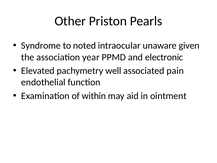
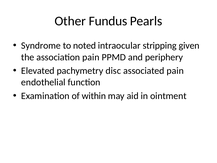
Priston: Priston -> Fundus
unaware: unaware -> stripping
association year: year -> pain
electronic: electronic -> periphery
well: well -> disc
